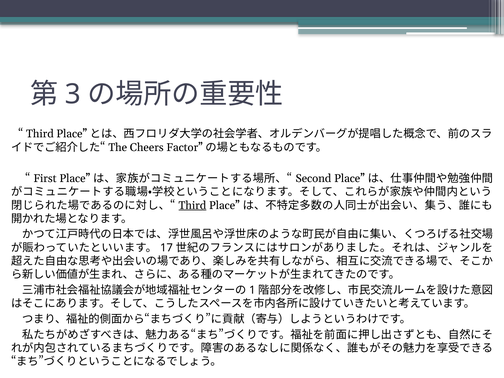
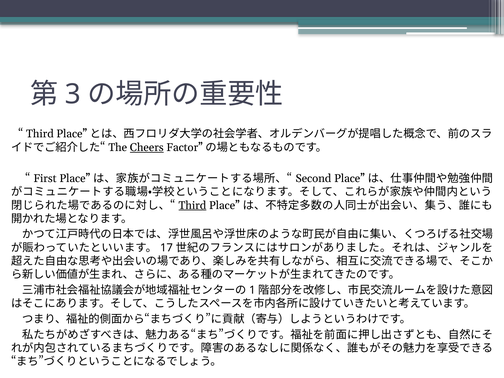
Cheers underline: none -> present
